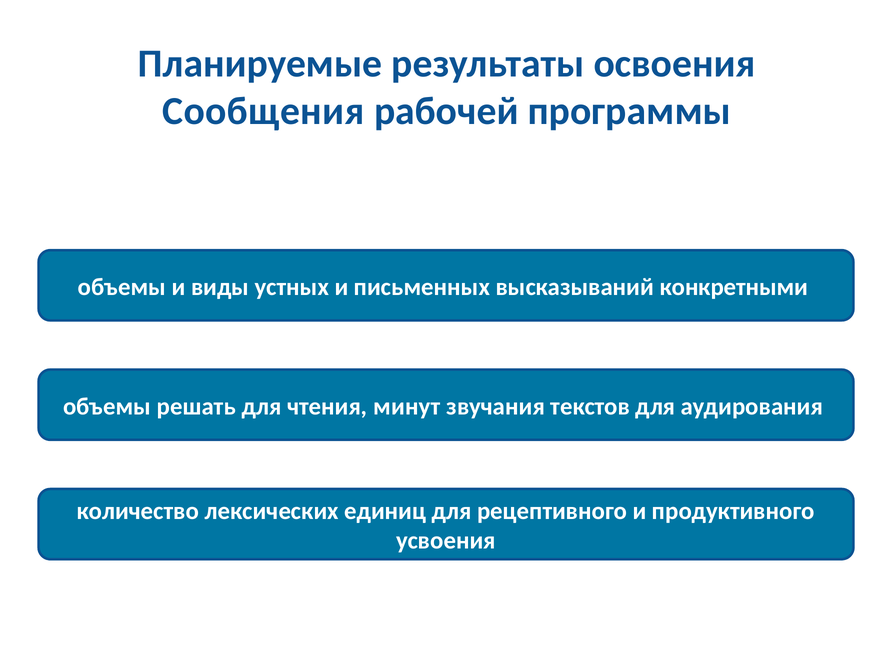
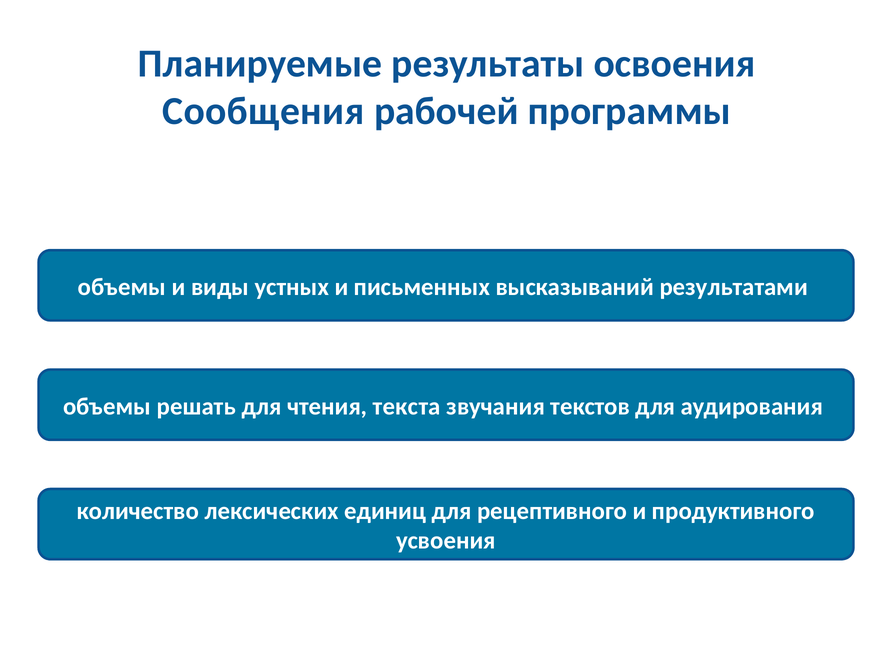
конкретными: конкретными -> результатами
минут: минут -> текста
